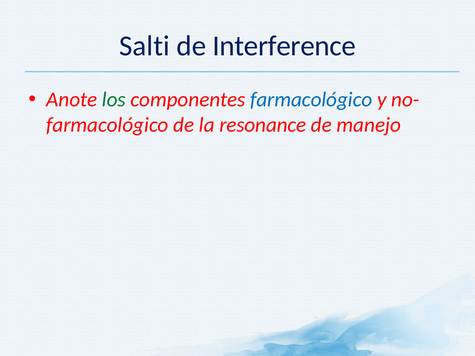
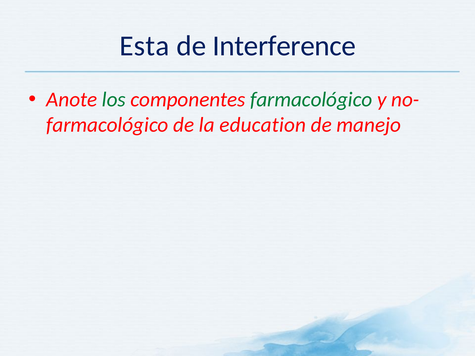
Salti: Salti -> Esta
farmacológico at (311, 100) colour: blue -> green
resonance: resonance -> education
